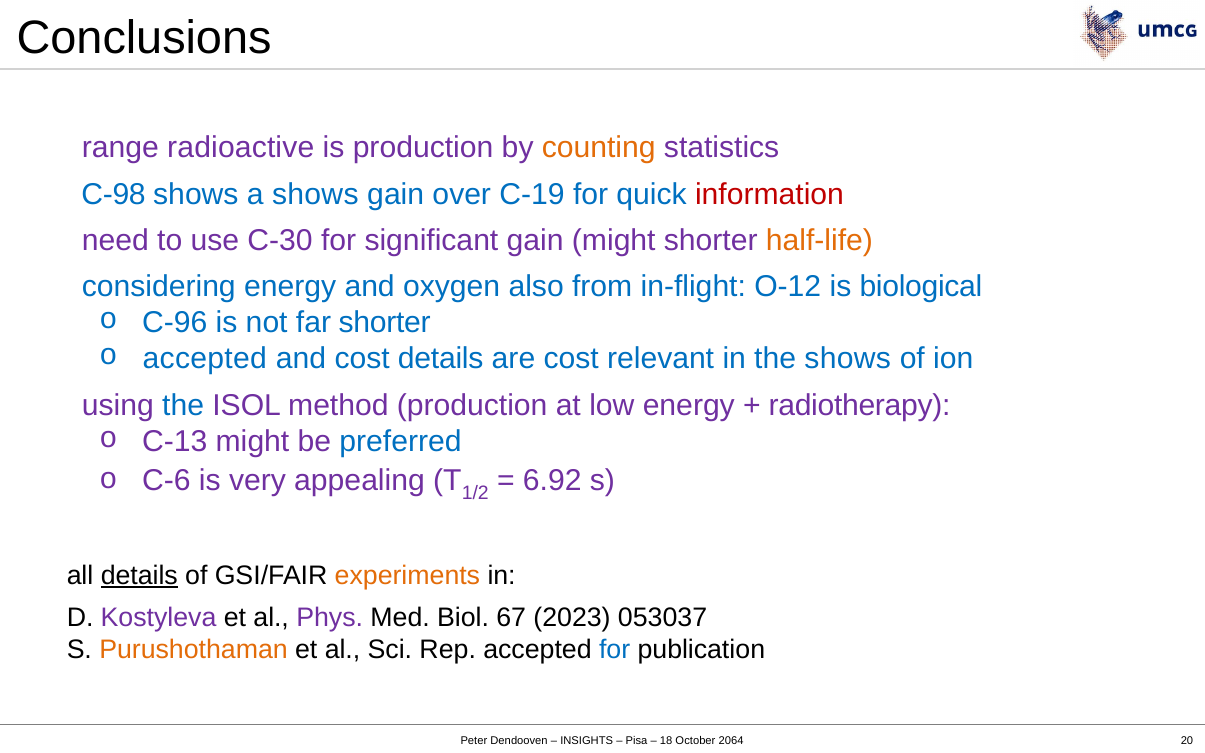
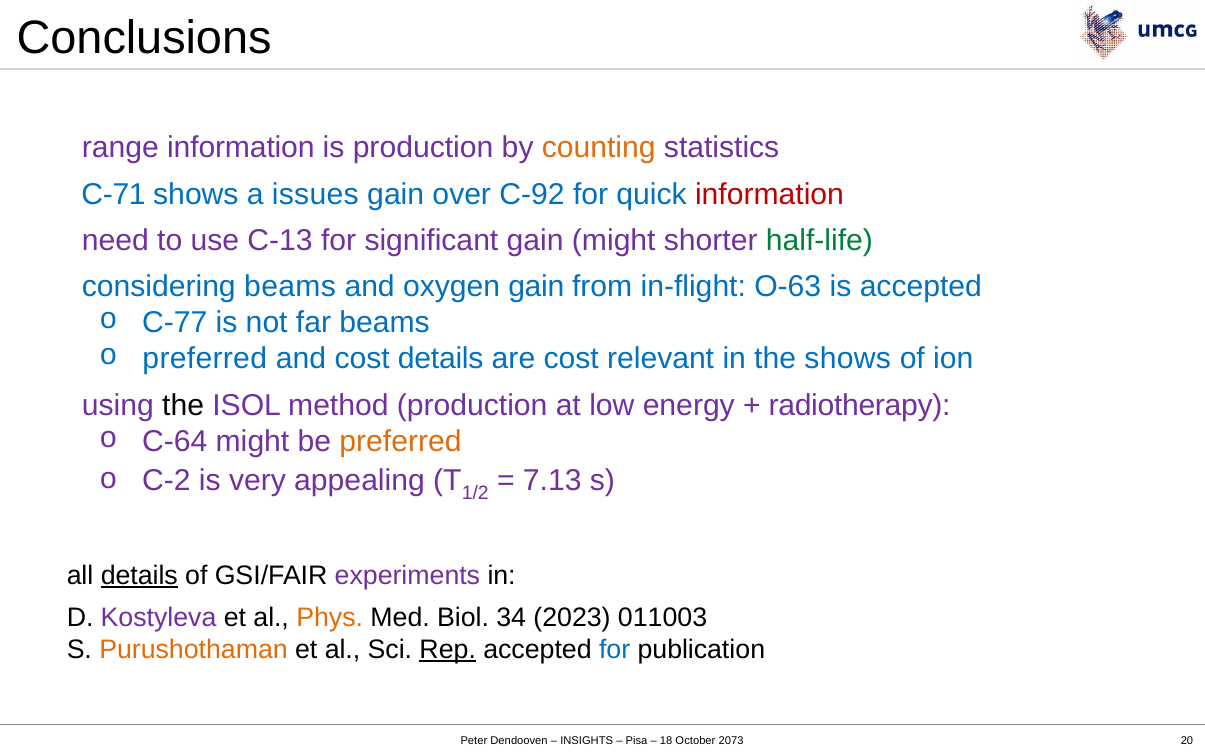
range radioactive: radioactive -> information
C-98: C-98 -> C-71
a shows: shows -> issues
C-19: C-19 -> C-92
C-30: C-30 -> C-13
half-life colour: orange -> green
considering energy: energy -> beams
oxygen also: also -> gain
O-12: O-12 -> O-63
is biological: biological -> accepted
C-96: C-96 -> C-77
far shorter: shorter -> beams
accepted at (205, 359): accepted -> preferred
the at (183, 405) colour: blue -> black
C-13: C-13 -> C-64
preferred at (401, 441) colour: blue -> orange
C-6: C-6 -> C-2
6.92: 6.92 -> 7.13
experiments colour: orange -> purple
Phys colour: purple -> orange
67: 67 -> 34
053037: 053037 -> 011003
Rep underline: none -> present
2064: 2064 -> 2073
